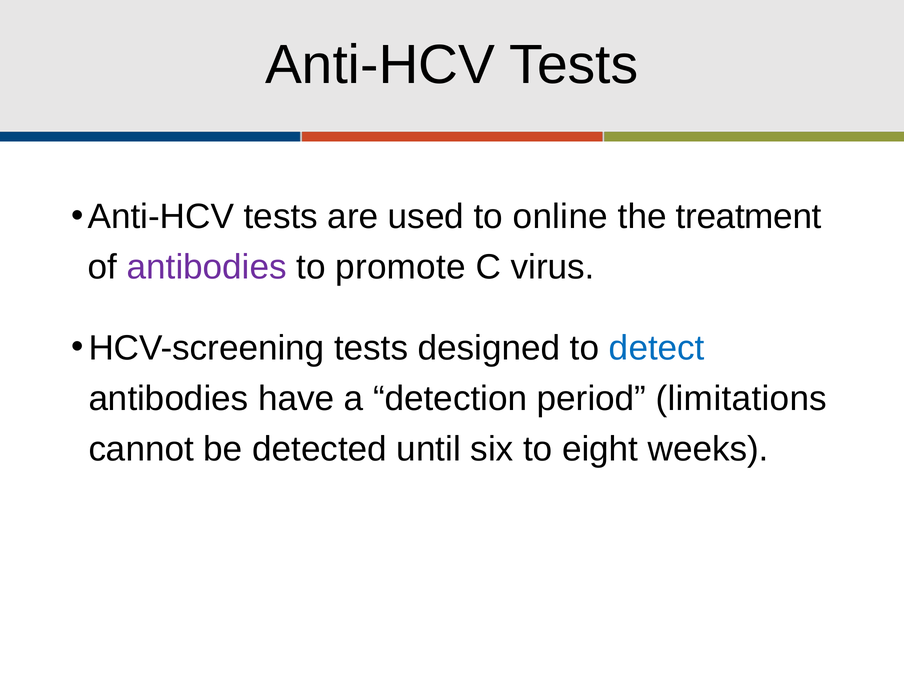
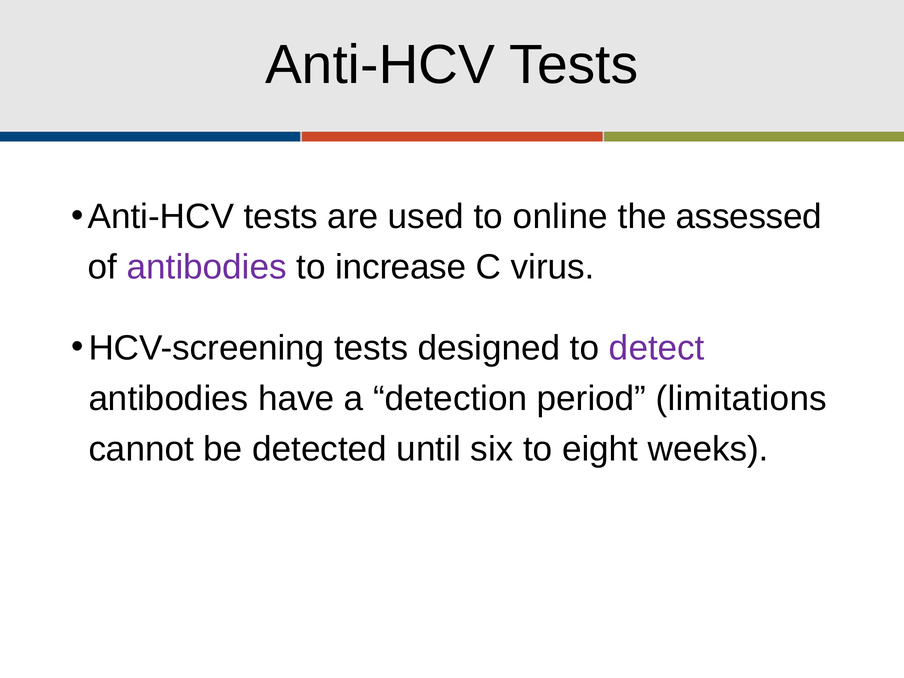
treatment: treatment -> assessed
promote: promote -> increase
detect colour: blue -> purple
